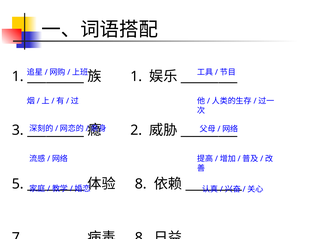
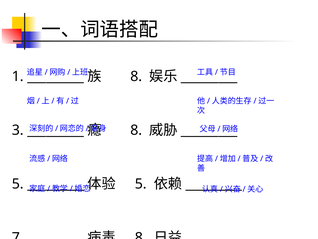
1 at (136, 76): 1 -> 8
2 at (136, 130): 2 -> 8
8 at (141, 184): 8 -> 5
